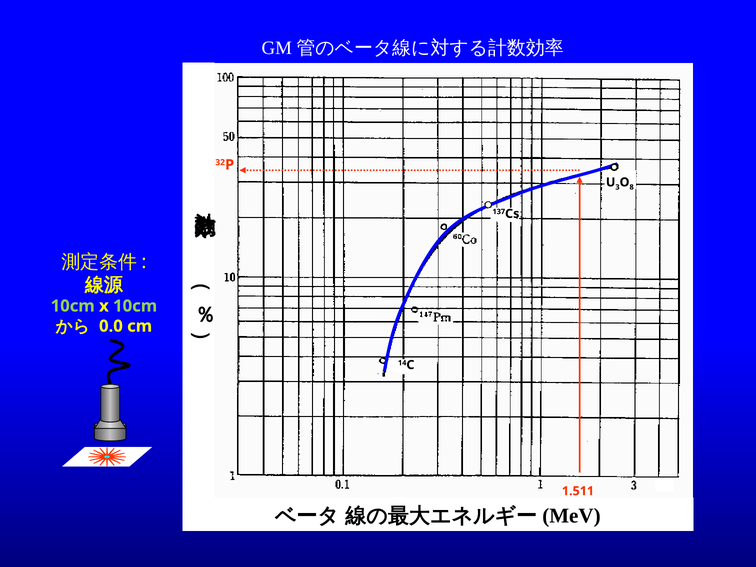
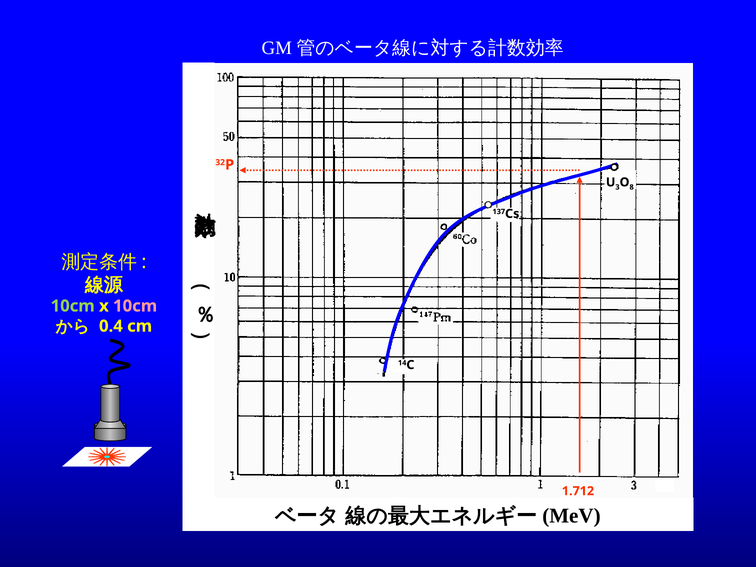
10cm at (135, 306) colour: light green -> pink
0.0: 0.0 -> 0.4
1.511: 1.511 -> 1.712
